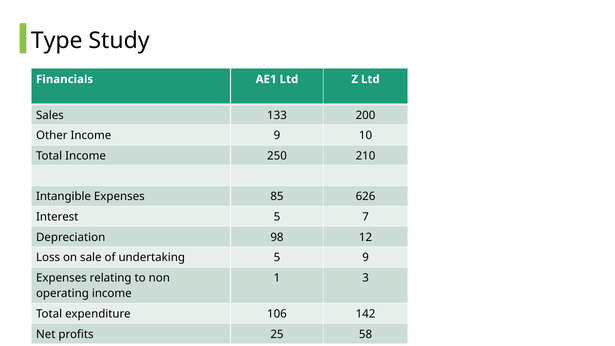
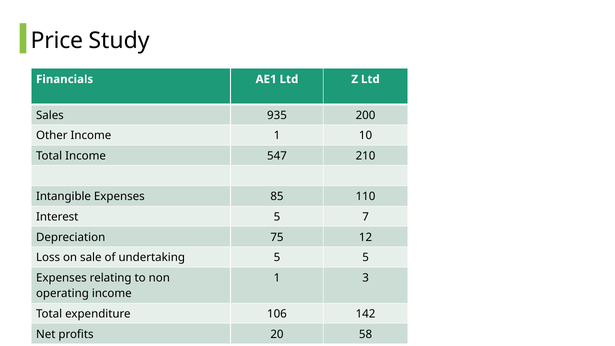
Type: Type -> Price
133: 133 -> 935
Other Income 9: 9 -> 1
250: 250 -> 547
626: 626 -> 110
98: 98 -> 75
5 9: 9 -> 5
25: 25 -> 20
